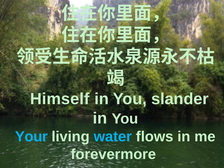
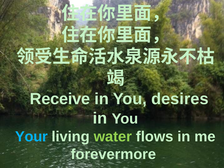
Himself: Himself -> Receive
slander: slander -> desires
water colour: light blue -> light green
